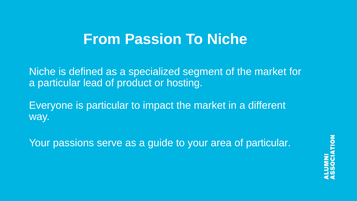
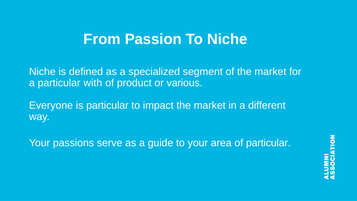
lead: lead -> with
hosting: hosting -> various
